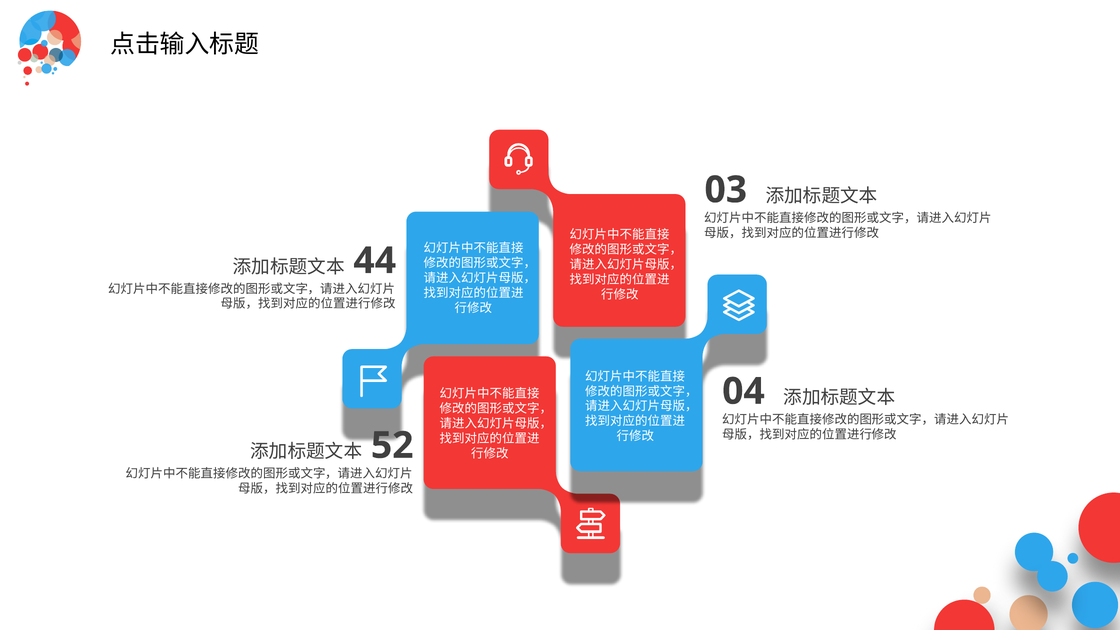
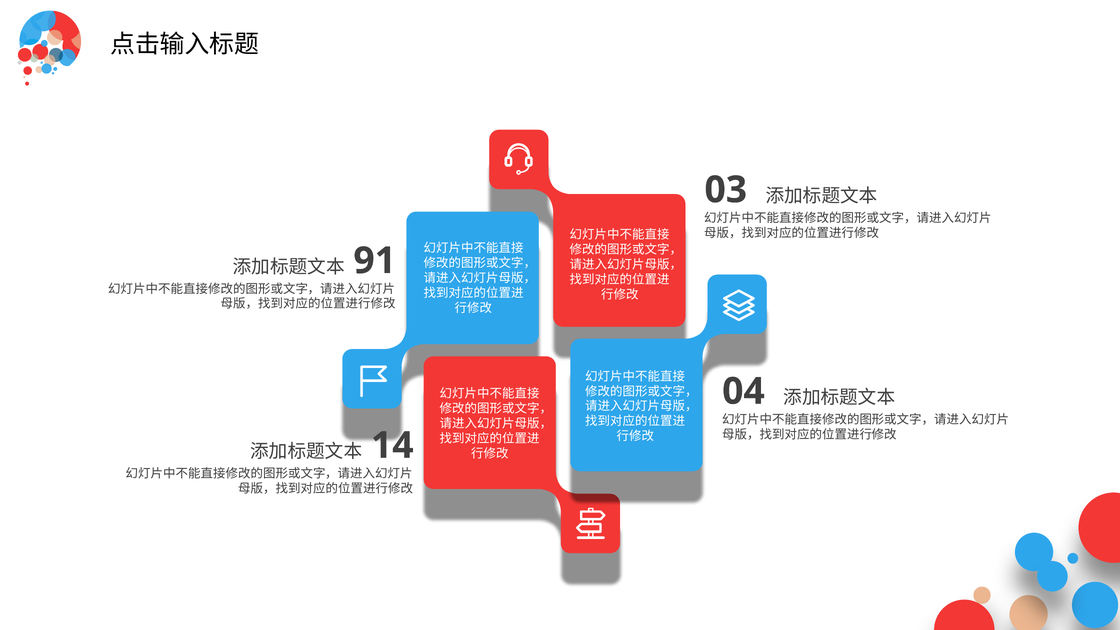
44: 44 -> 91
52: 52 -> 14
